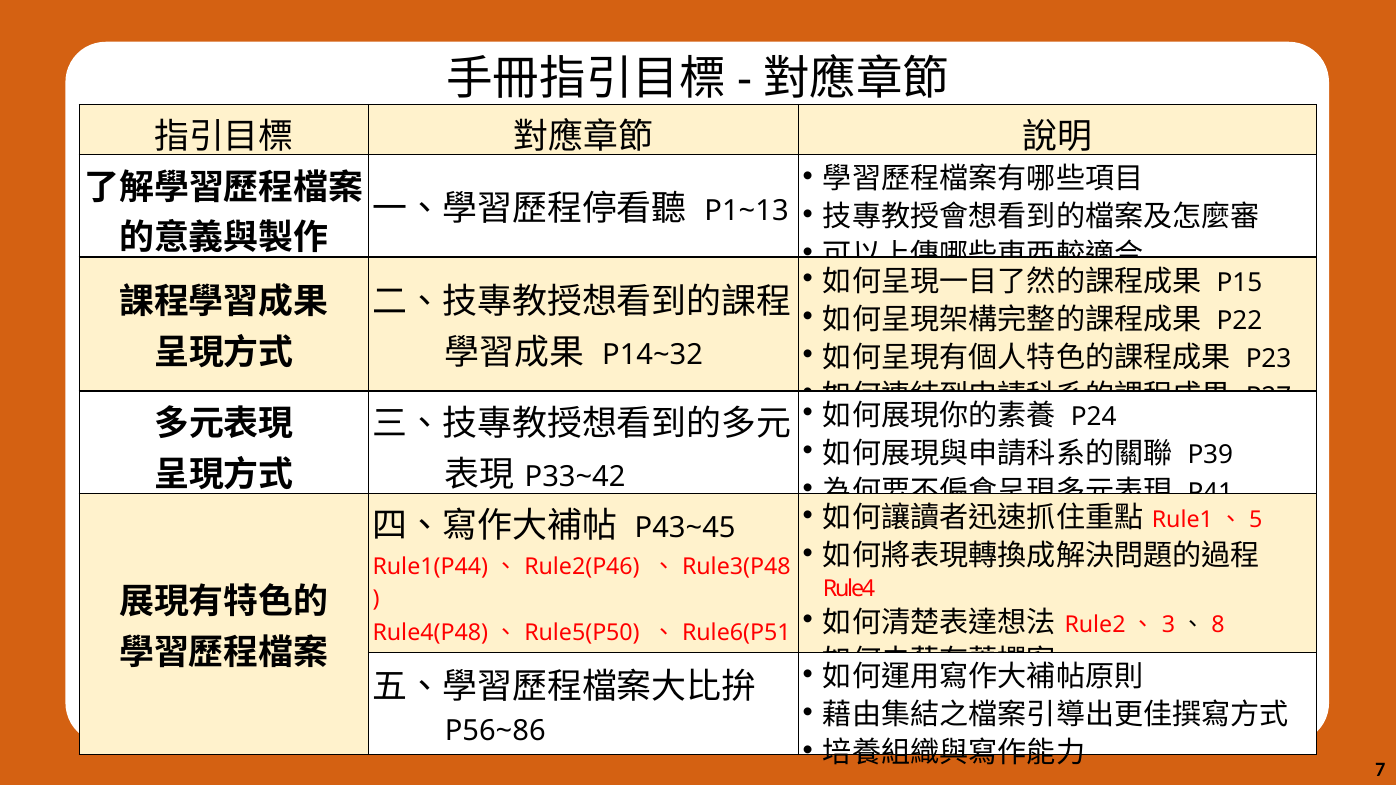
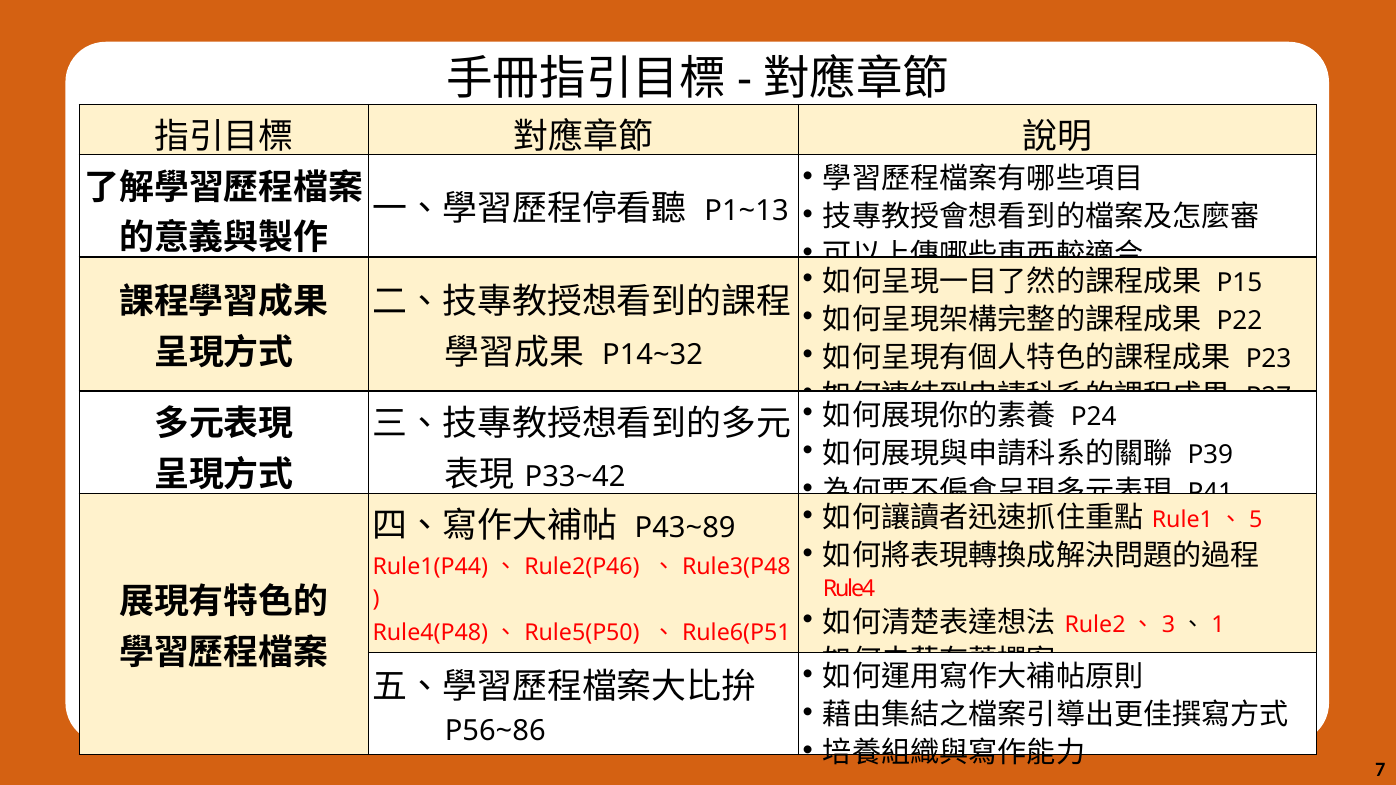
P43~45: P43~45 -> P43~89
8: 8 -> 1
